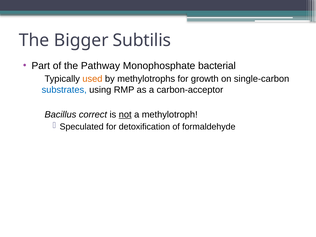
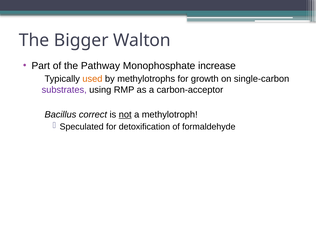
Subtilis: Subtilis -> Walton
bacterial: bacterial -> increase
substrates colour: blue -> purple
